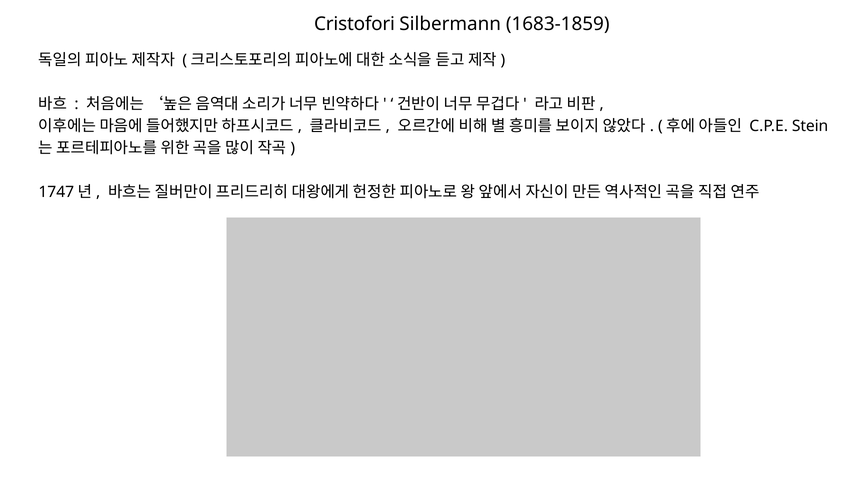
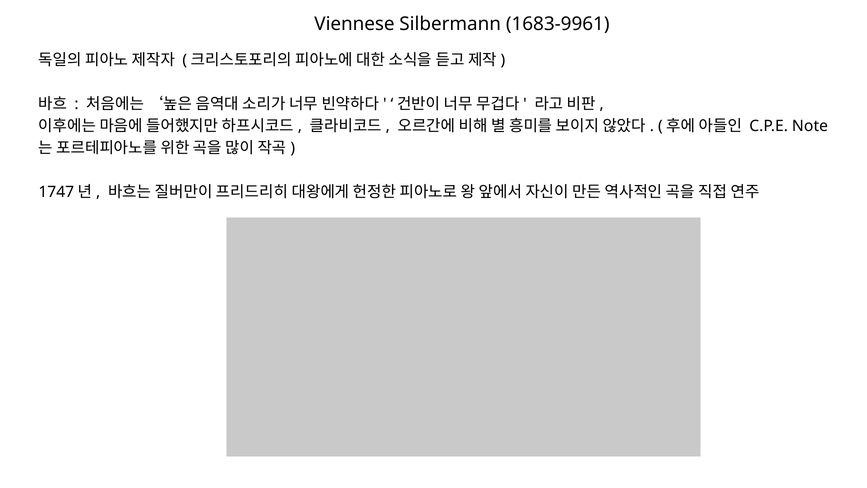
Cristofori: Cristofori -> Viennese
1683-1859: 1683-1859 -> 1683-9961
Stein: Stein -> Note
